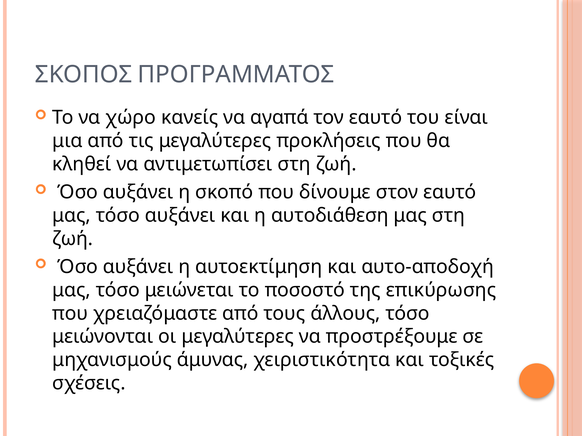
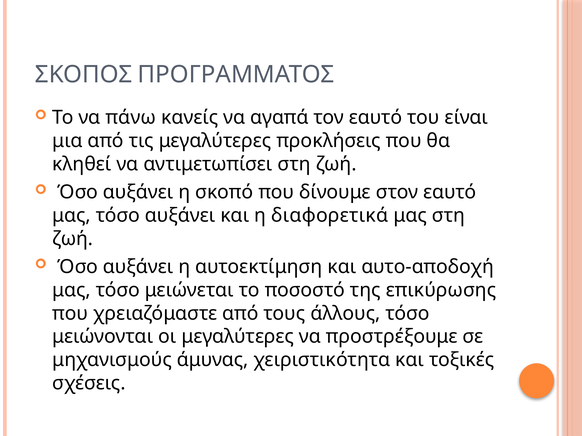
χώρο: χώρο -> πάνω
αυτοδιάθεση: αυτοδιάθεση -> διαφορετικά
